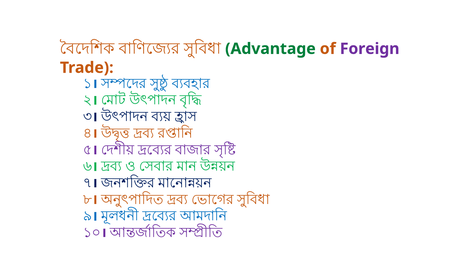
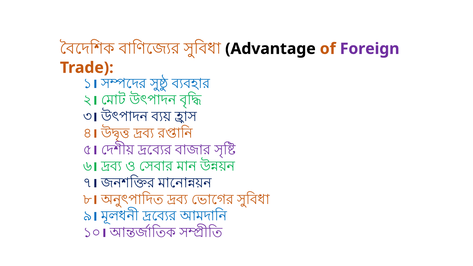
Advantage colour: green -> black
